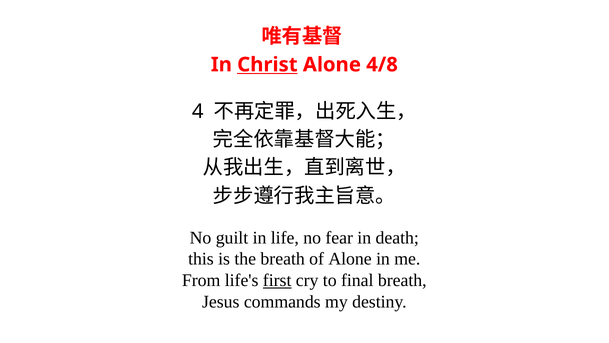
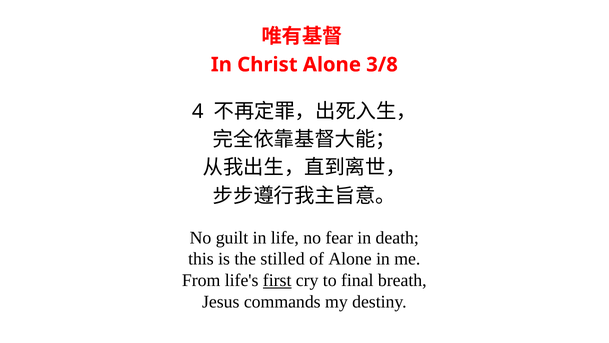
Christ underline: present -> none
4/8: 4/8 -> 3/8
the breath: breath -> stilled
